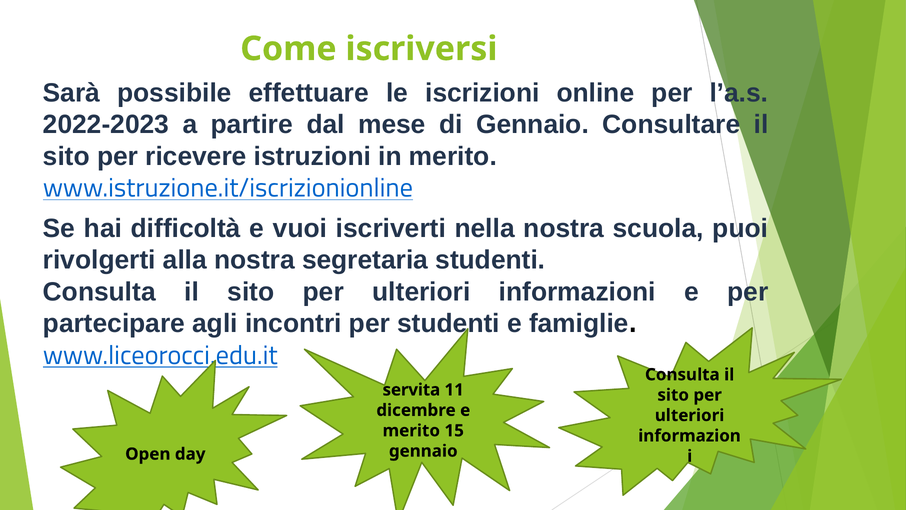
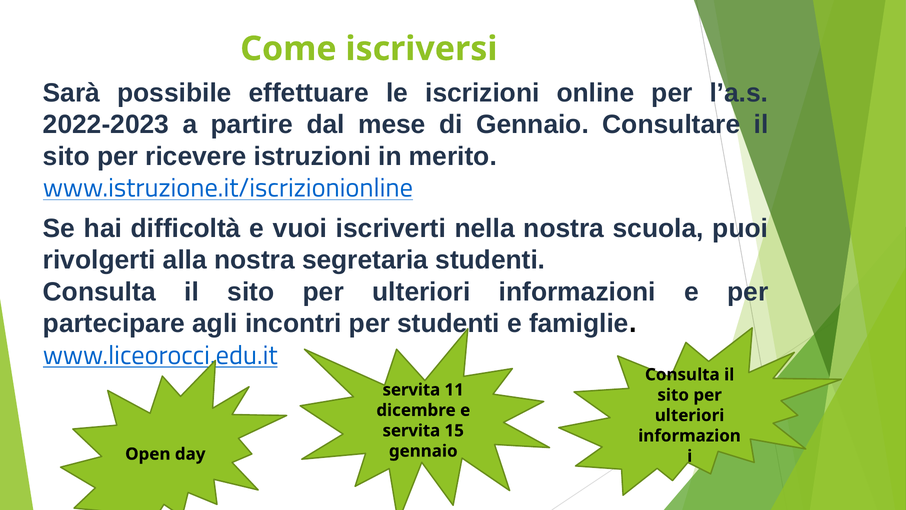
merito at (411, 430): merito -> servita
